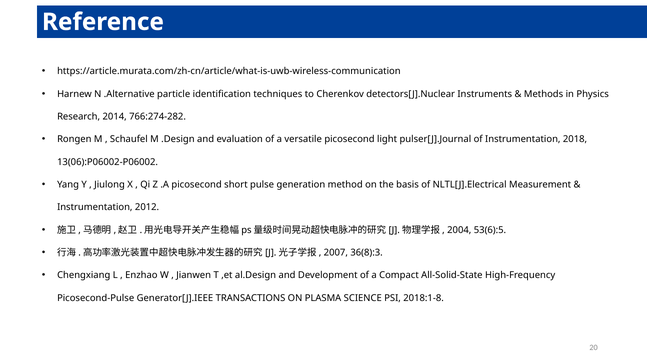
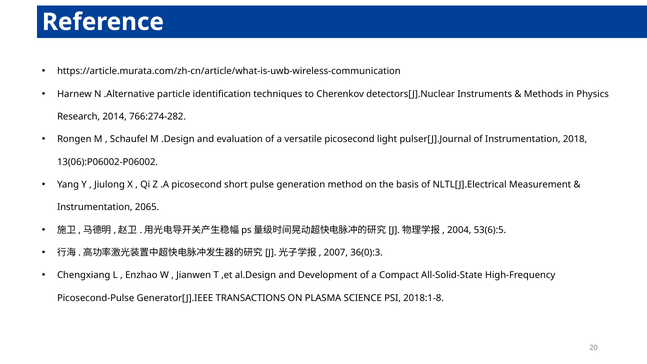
2012: 2012 -> 2065
36(8):3: 36(8):3 -> 36(0):3
